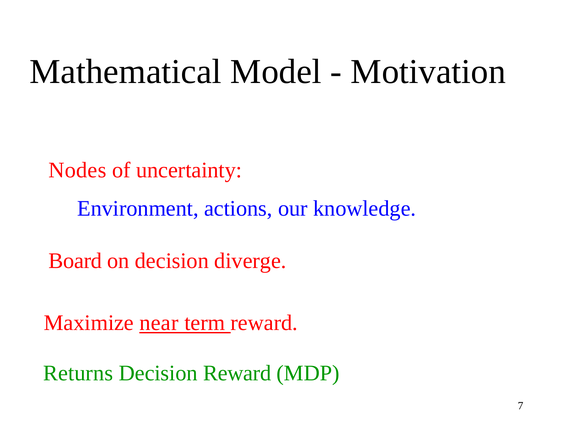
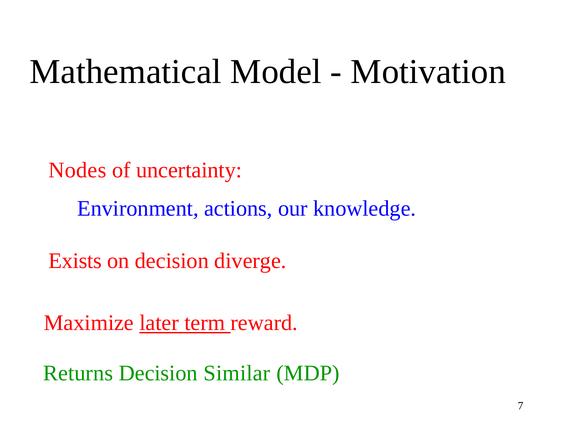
Board: Board -> Exists
near: near -> later
Decision Reward: Reward -> Similar
